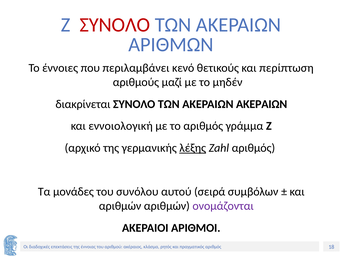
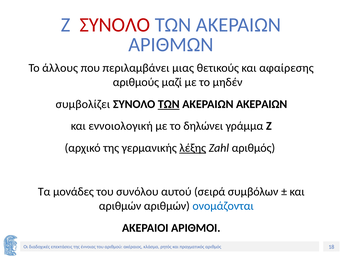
έννοιες: έννοιες -> άλλους
κενό: κενό -> μιας
περίπτωση: περίπτωση -> αφαίρεσης
διακρίνεται: διακρίνεται -> συμβολίζει
ΤΩΝ at (169, 104) underline: none -> present
το αριθμός: αριθμός -> δηλώνει
ονομάζονται colour: purple -> blue
